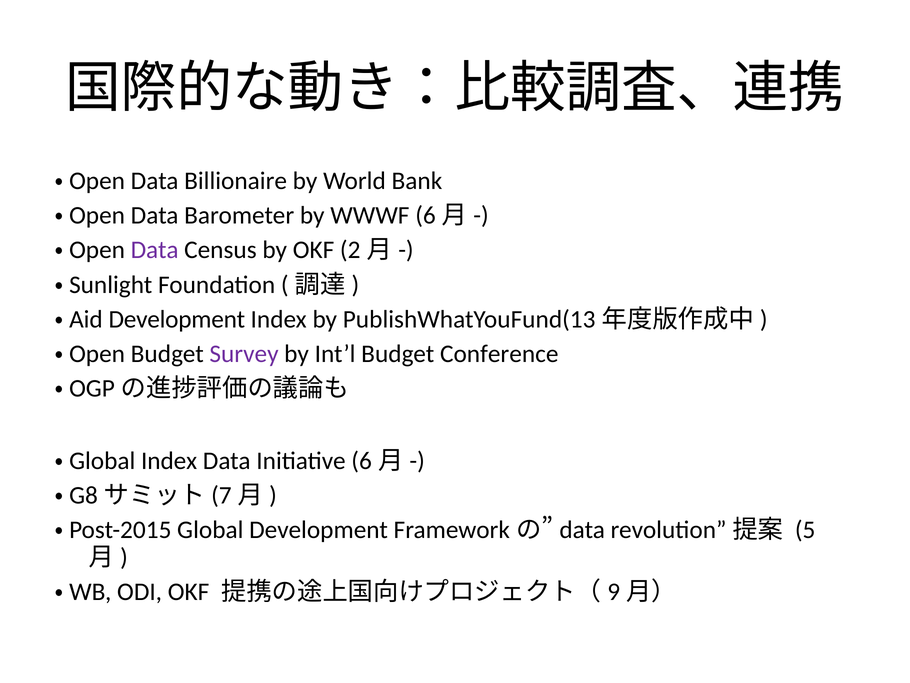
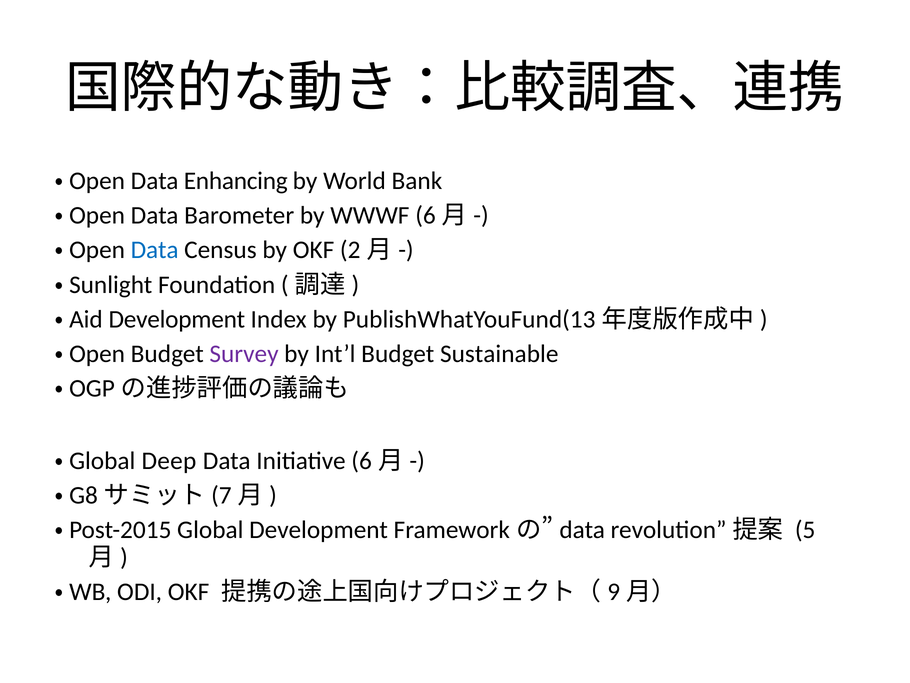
Billionaire: Billionaire -> Enhancing
Data at (155, 250) colour: purple -> blue
Conference: Conference -> Sustainable
Index at (169, 460): Index -> Deep
